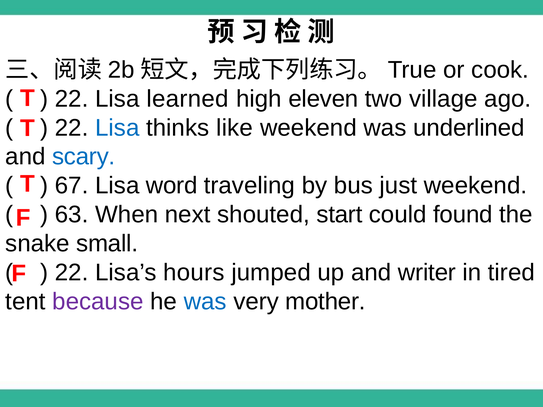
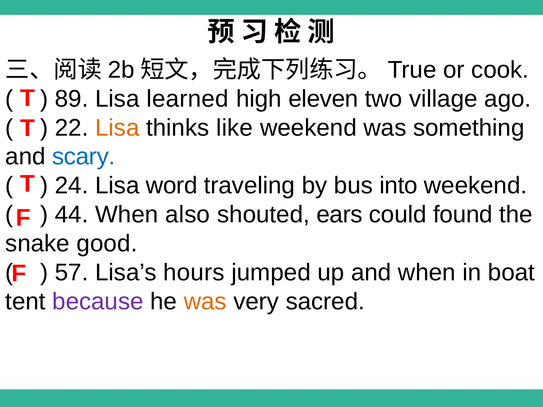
22 at (72, 99): 22 -> 89
Lisa at (117, 128) colour: blue -> orange
underlined: underlined -> something
67: 67 -> 24
just: just -> into
63: 63 -> 44
next: next -> also
start: start -> ears
small: small -> good
22 at (72, 273): 22 -> 57
and writer: writer -> when
tired: tired -> boat
was at (205, 302) colour: blue -> orange
mother: mother -> sacred
